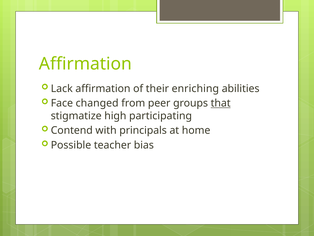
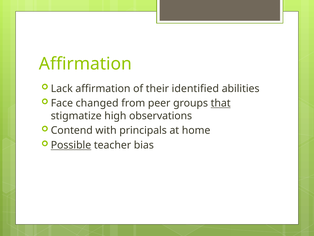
enriching: enriching -> identified
participating: participating -> observations
Possible underline: none -> present
